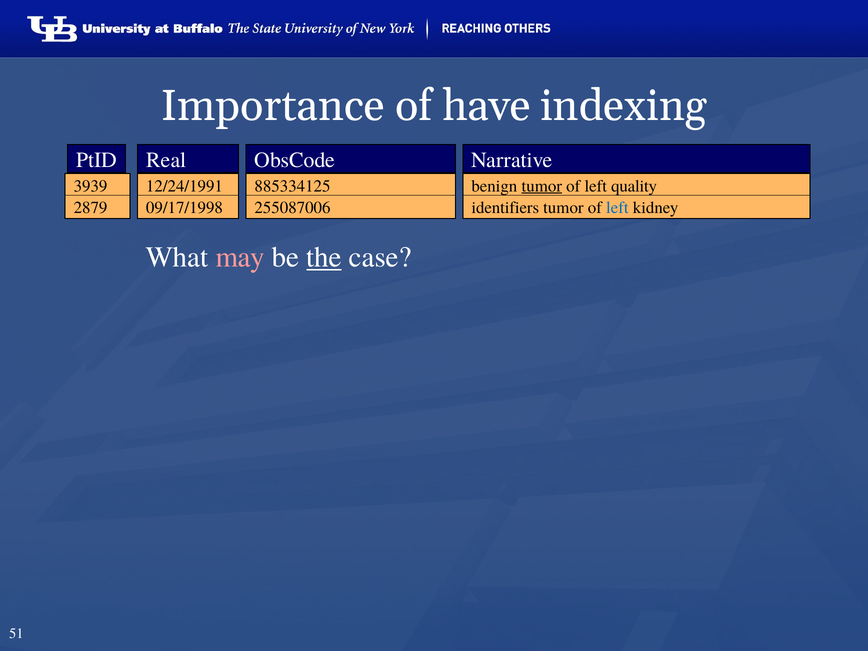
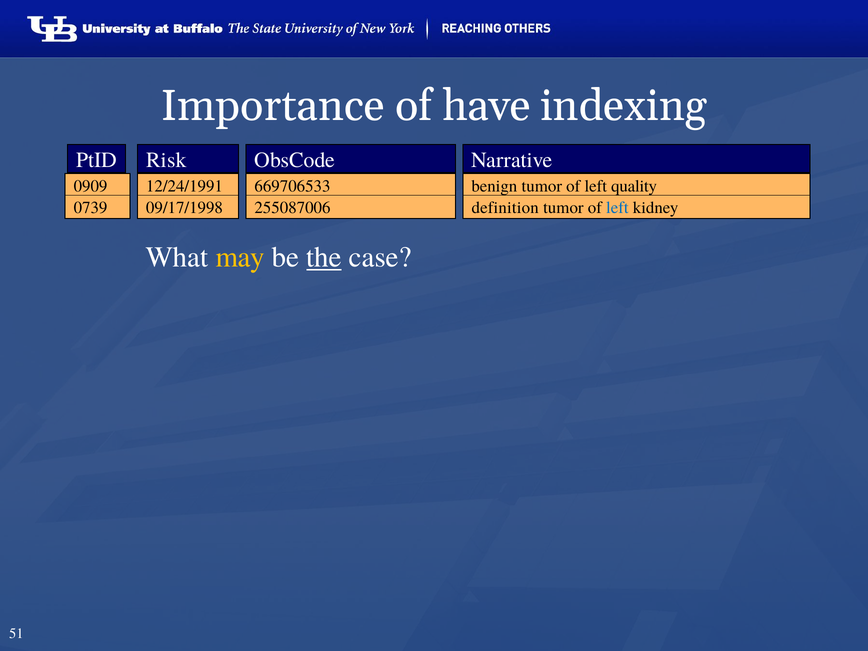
Real: Real -> Risk
3939: 3939 -> 0909
885334125: 885334125 -> 669706533
tumor at (542, 186) underline: present -> none
2879: 2879 -> 0739
identifiers: identifiers -> definition
may colour: pink -> yellow
